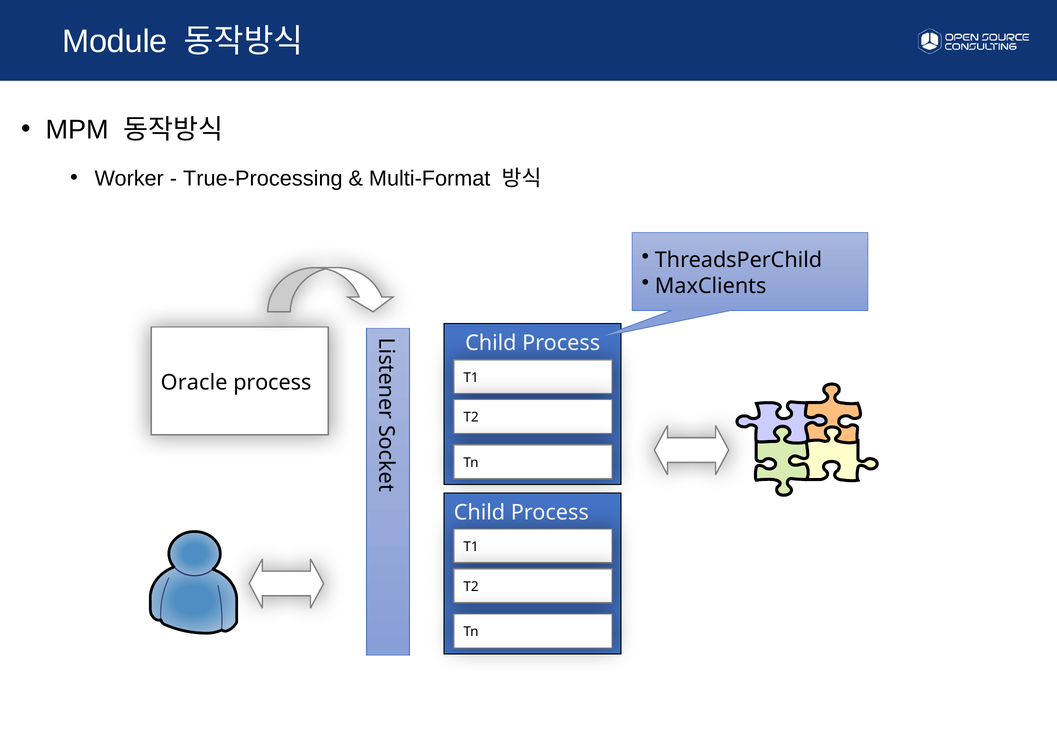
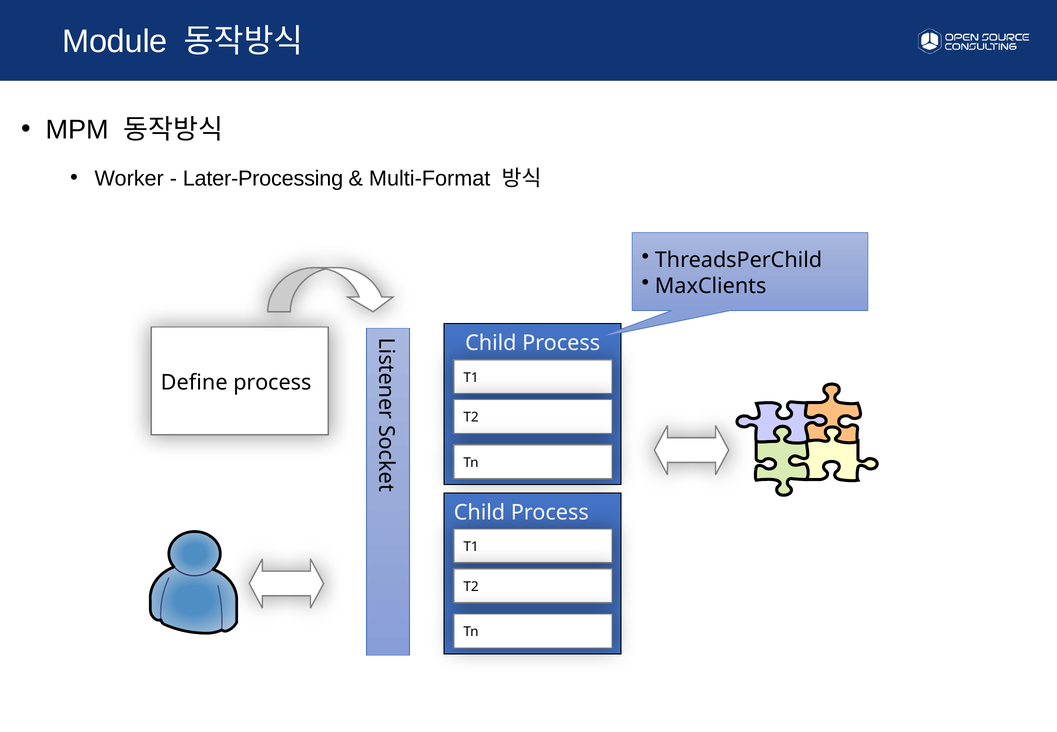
True-Processing: True-Processing -> Later-Processing
Oracle: Oracle -> Define
